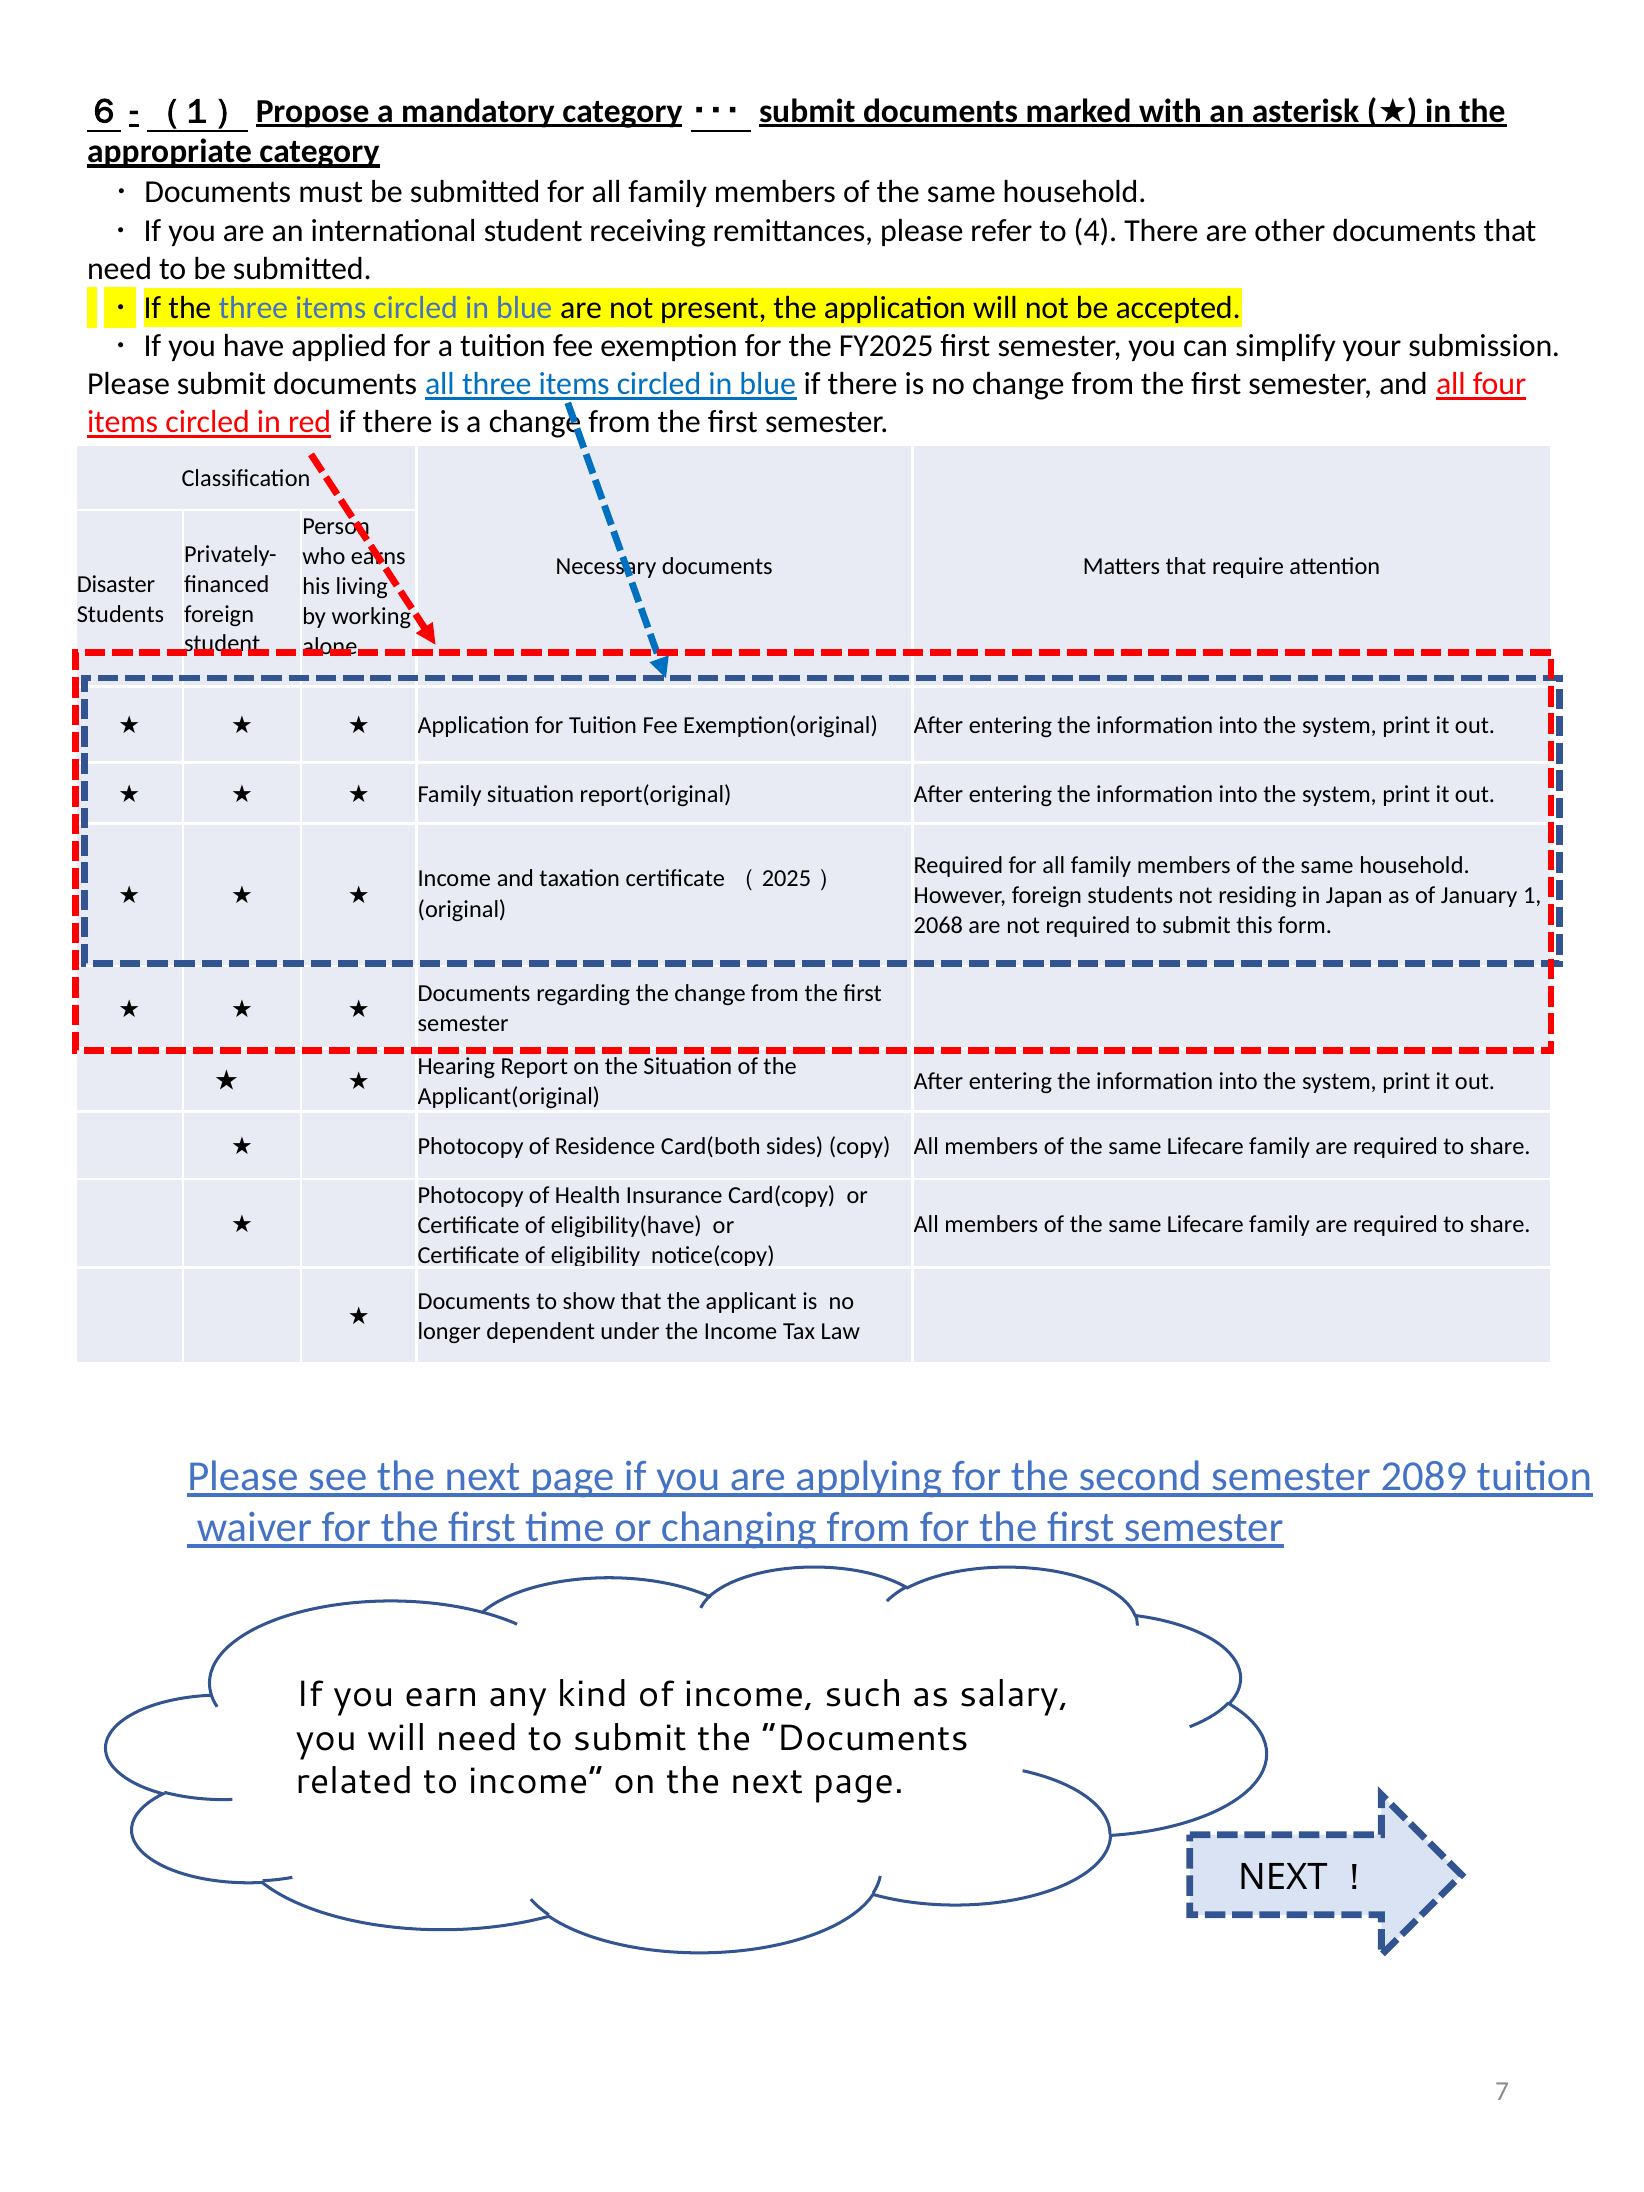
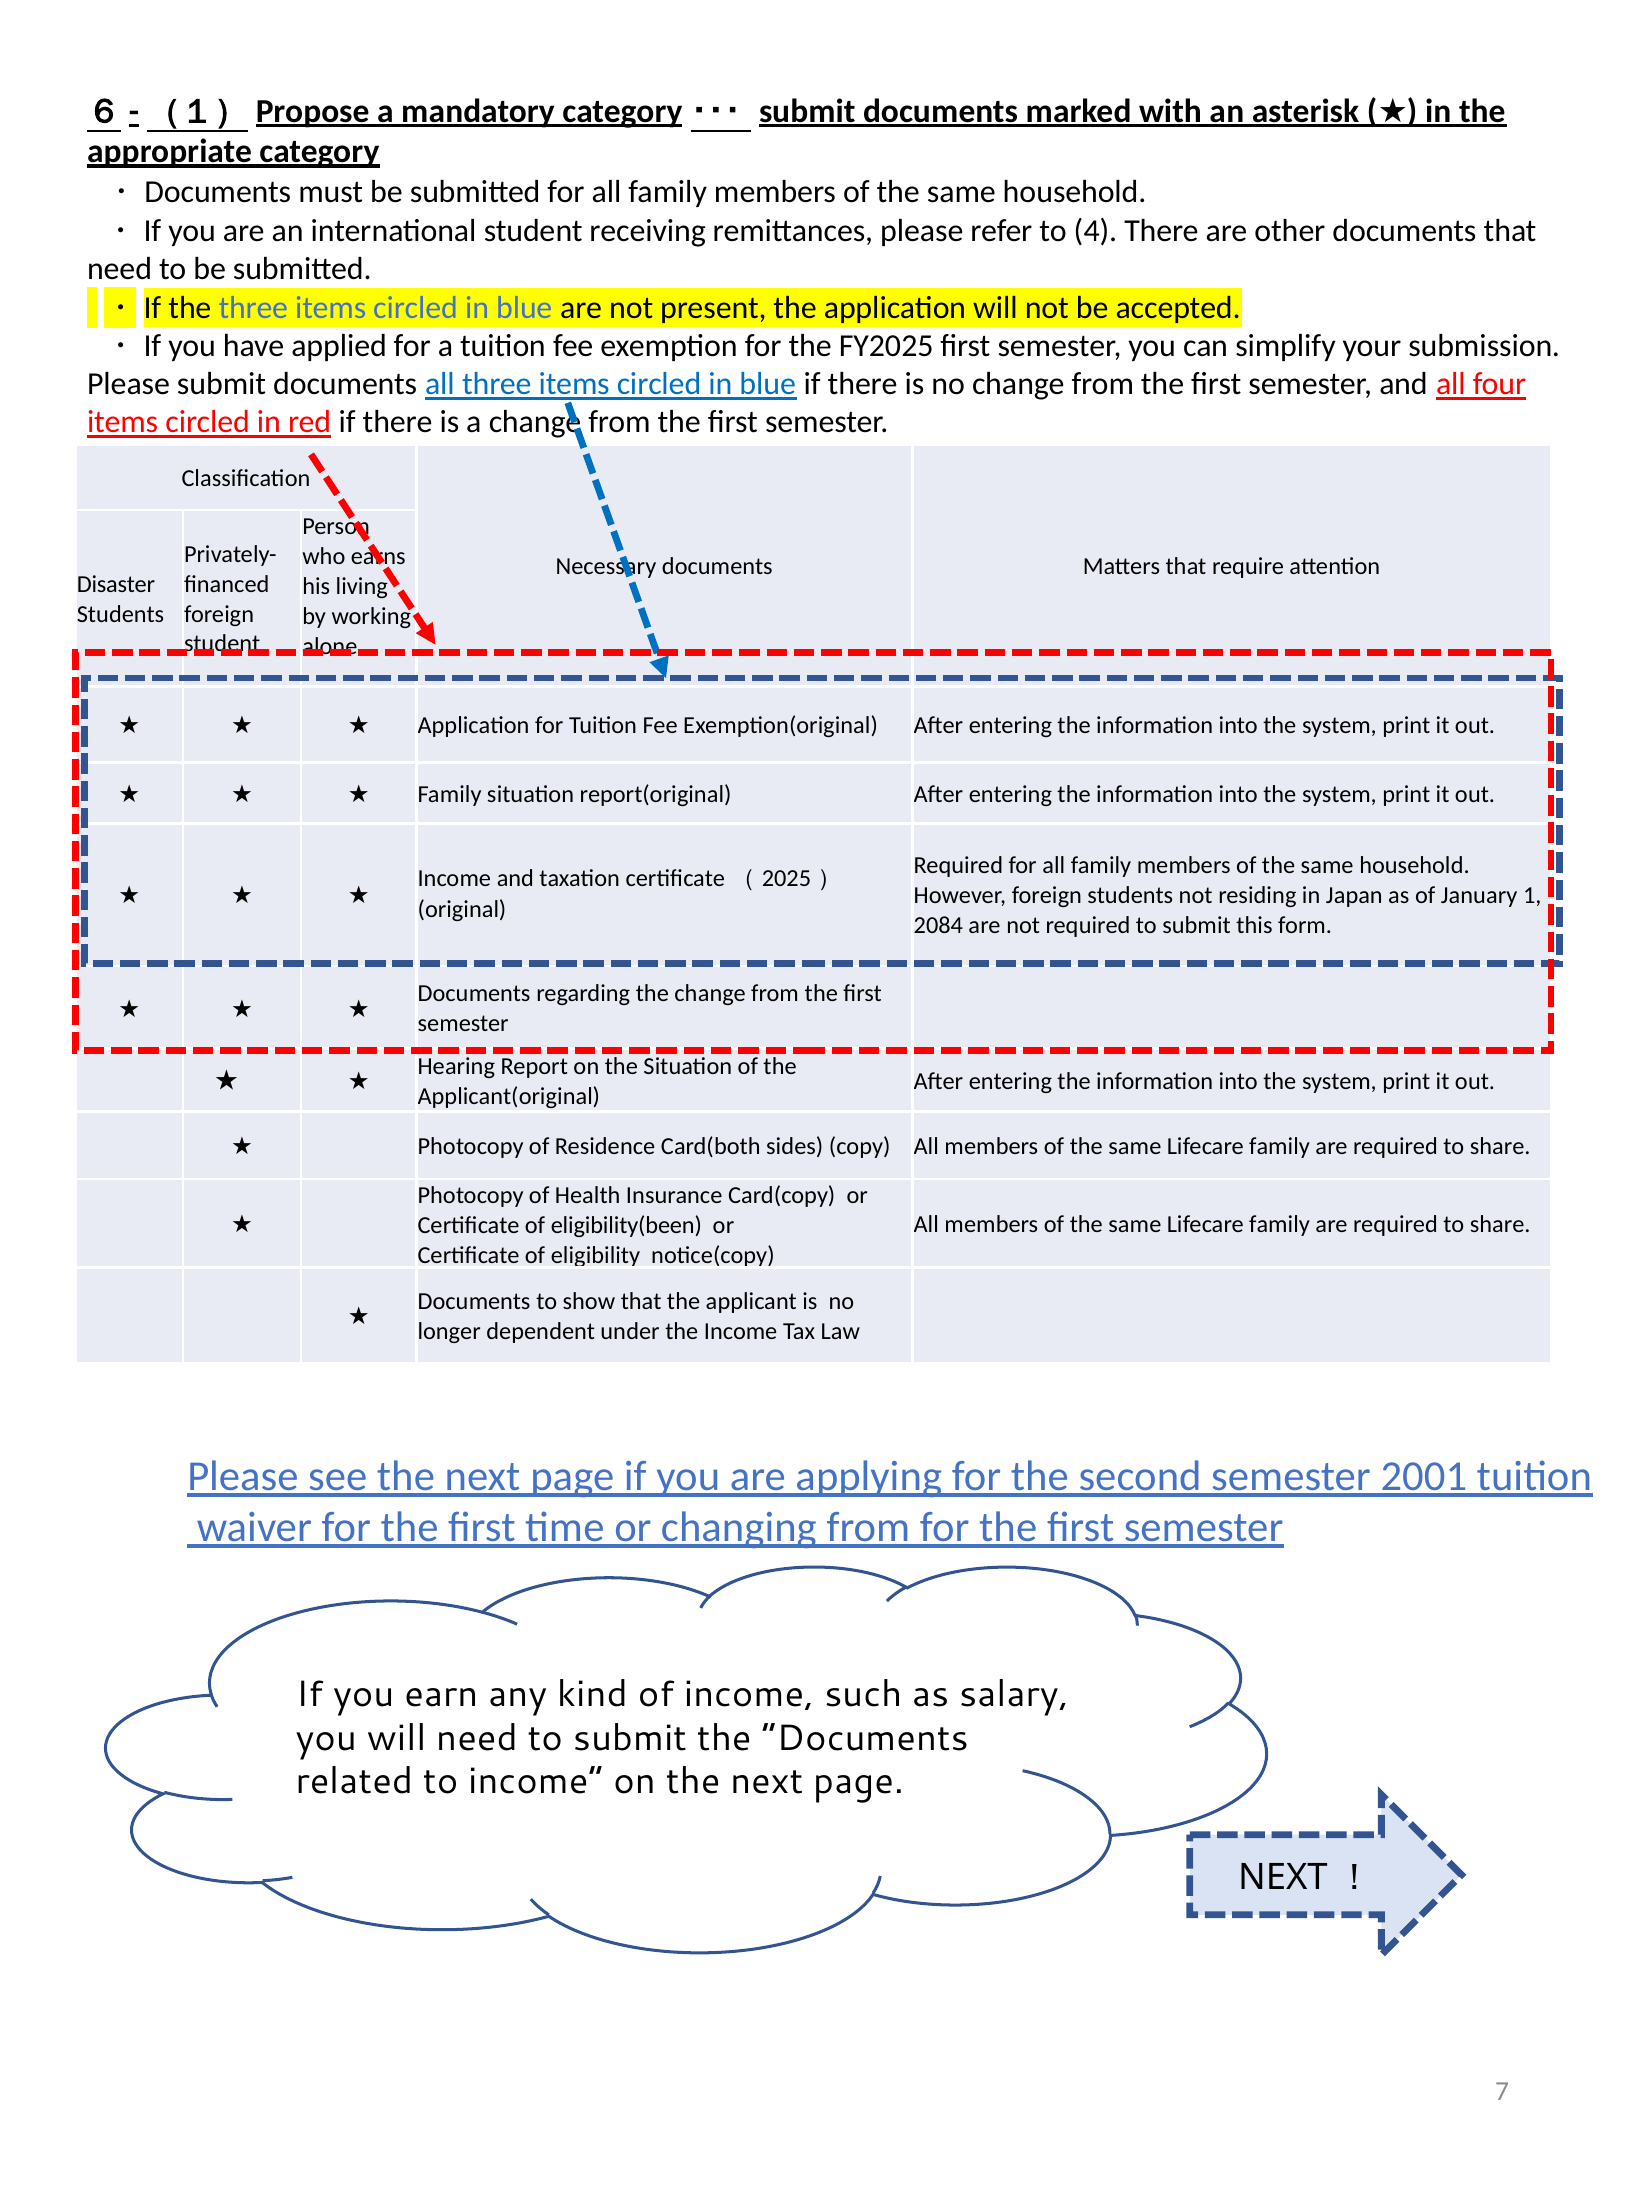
2068: 2068 -> 2084
eligibility(have: eligibility(have -> eligibility(been
2089: 2089 -> 2001
